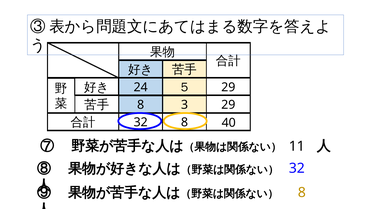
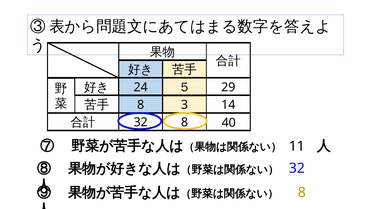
29 at (228, 105): 29 -> 14
